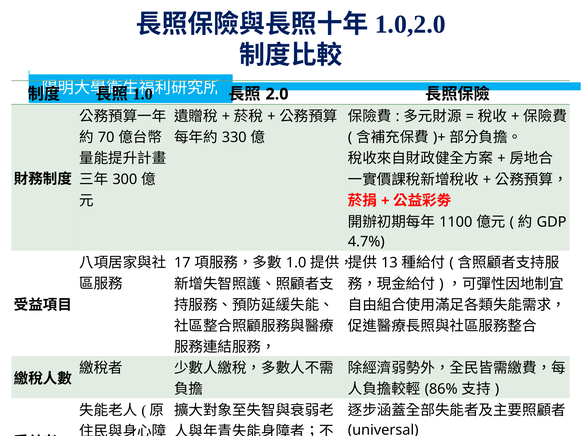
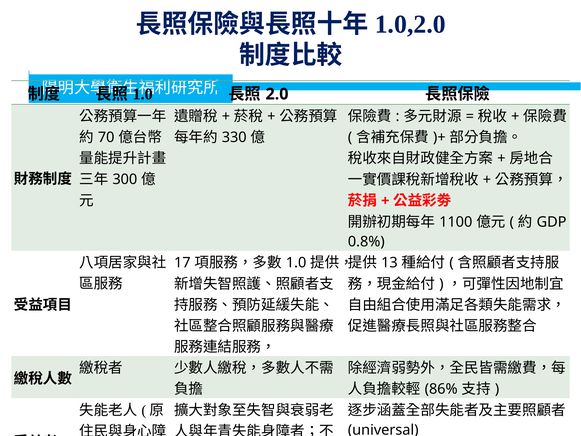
4.7%: 4.7% -> 0.8%
